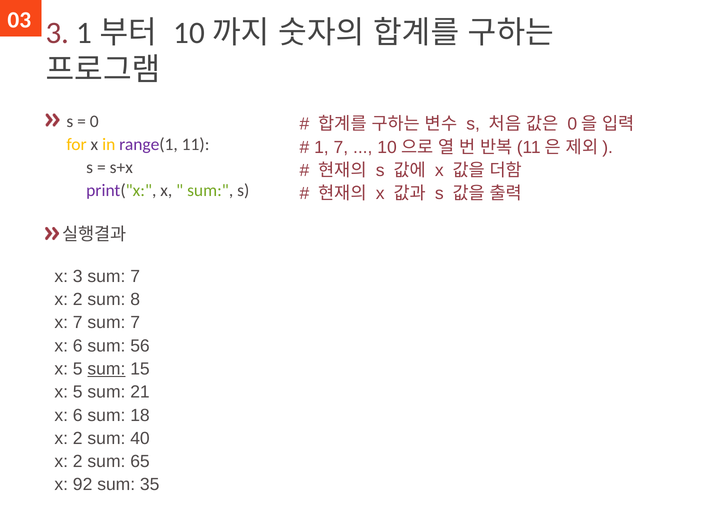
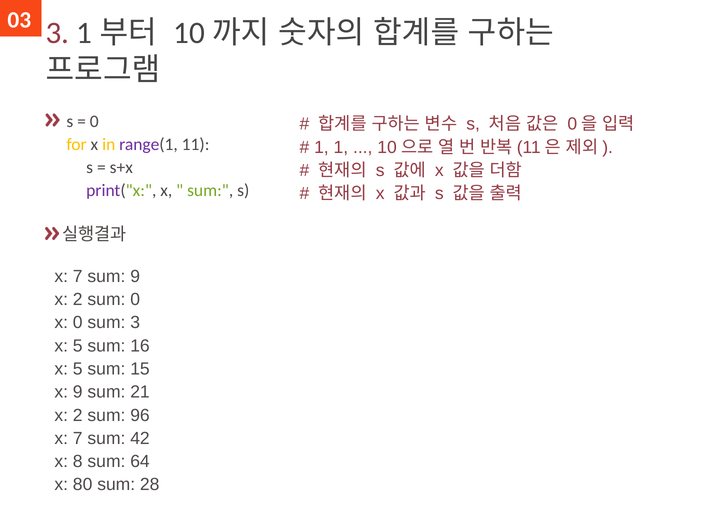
1 7: 7 -> 1
3 at (78, 276): 3 -> 7
7 at (135, 276): 7 -> 9
sum 8: 8 -> 0
x 7: 7 -> 0
7 at (135, 323): 7 -> 3
6 at (78, 346): 6 -> 5
56: 56 -> 16
sum at (106, 369) underline: present -> none
5 at (78, 392): 5 -> 9
6 at (78, 415): 6 -> 2
18: 18 -> 96
2 at (78, 438): 2 -> 7
40: 40 -> 42
2 at (78, 461): 2 -> 8
65: 65 -> 64
92: 92 -> 80
35: 35 -> 28
